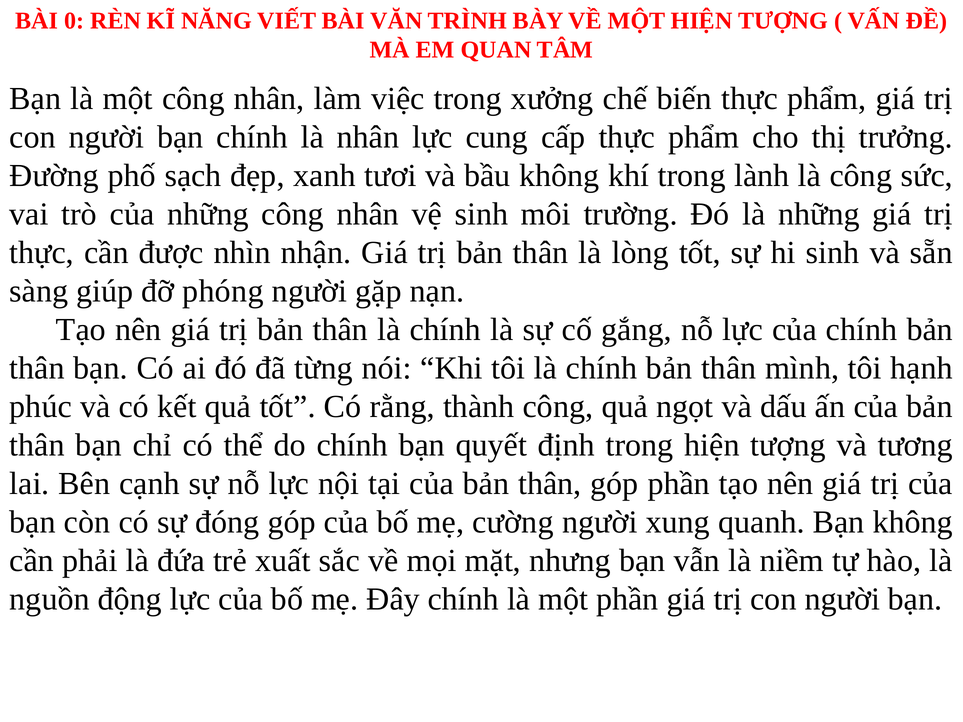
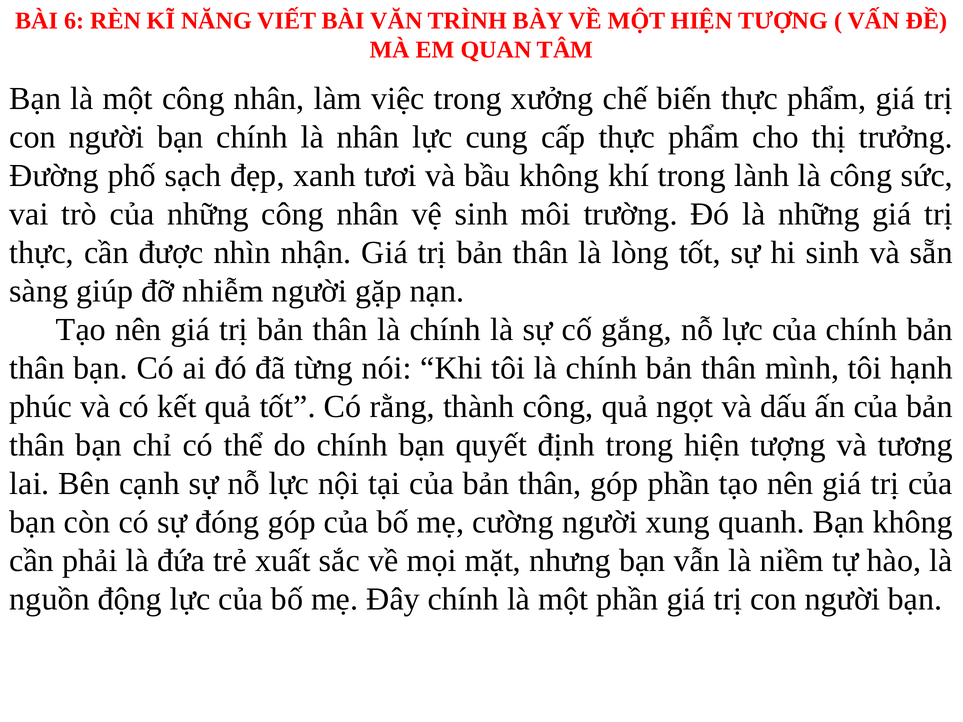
0: 0 -> 6
phóng: phóng -> nhiễm
